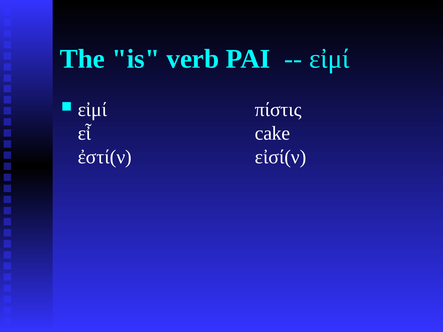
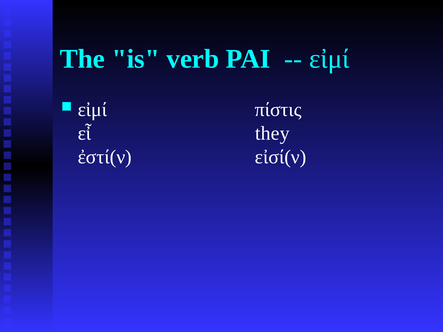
cake: cake -> they
